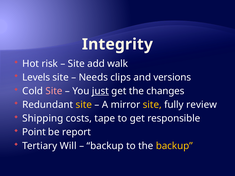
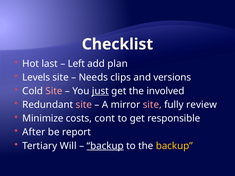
Integrity: Integrity -> Checklist
risk: risk -> last
Site at (76, 64): Site -> Left
walk: walk -> plan
changes: changes -> involved
site at (84, 105) colour: yellow -> pink
site at (152, 105) colour: yellow -> pink
Shipping: Shipping -> Minimize
tape: tape -> cont
Point: Point -> After
backup at (105, 146) underline: none -> present
